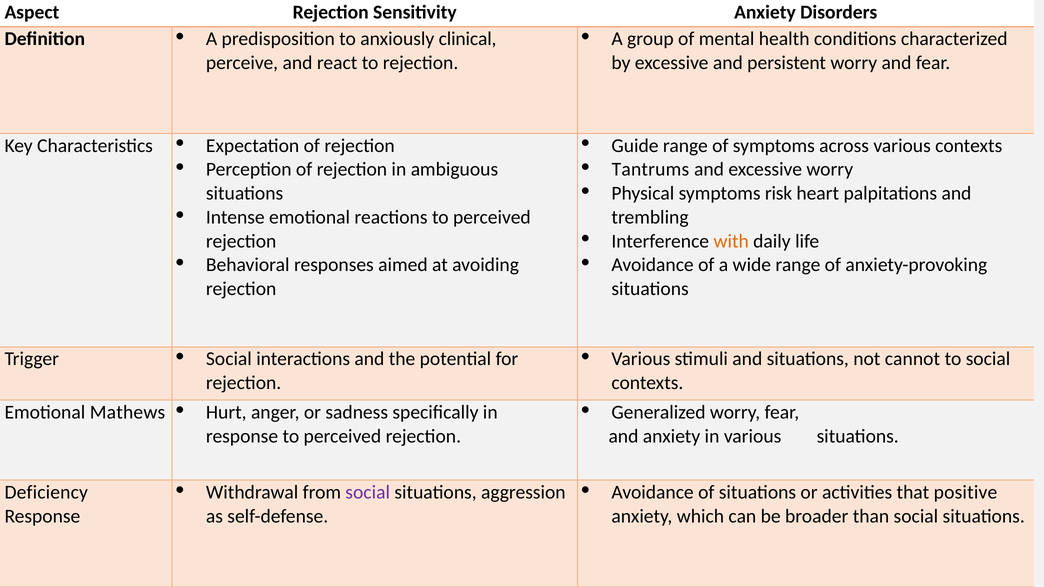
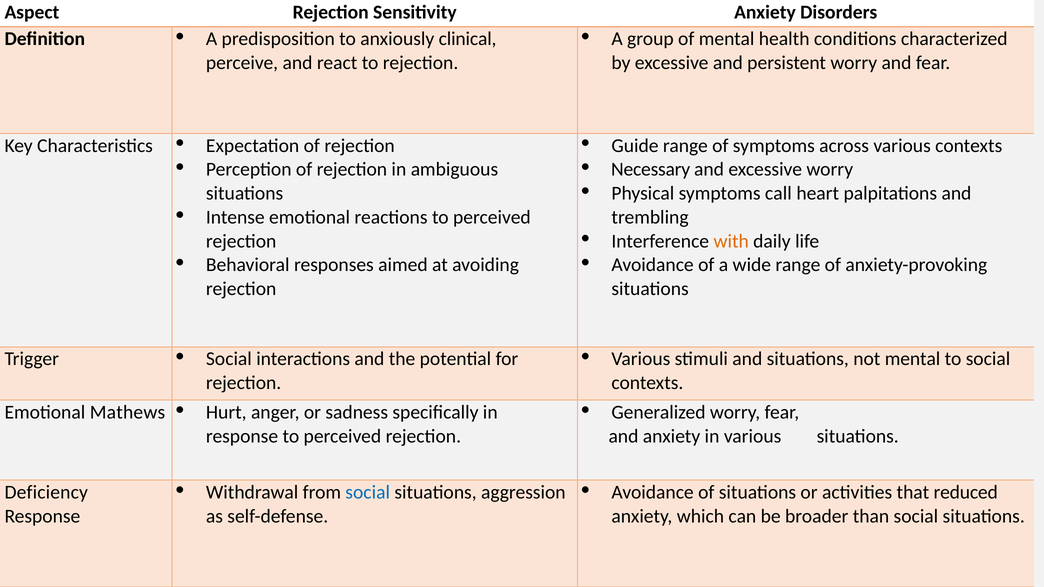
Tantrums: Tantrums -> Necessary
risk: risk -> call
not cannot: cannot -> mental
social at (368, 493) colour: purple -> blue
positive: positive -> reduced
